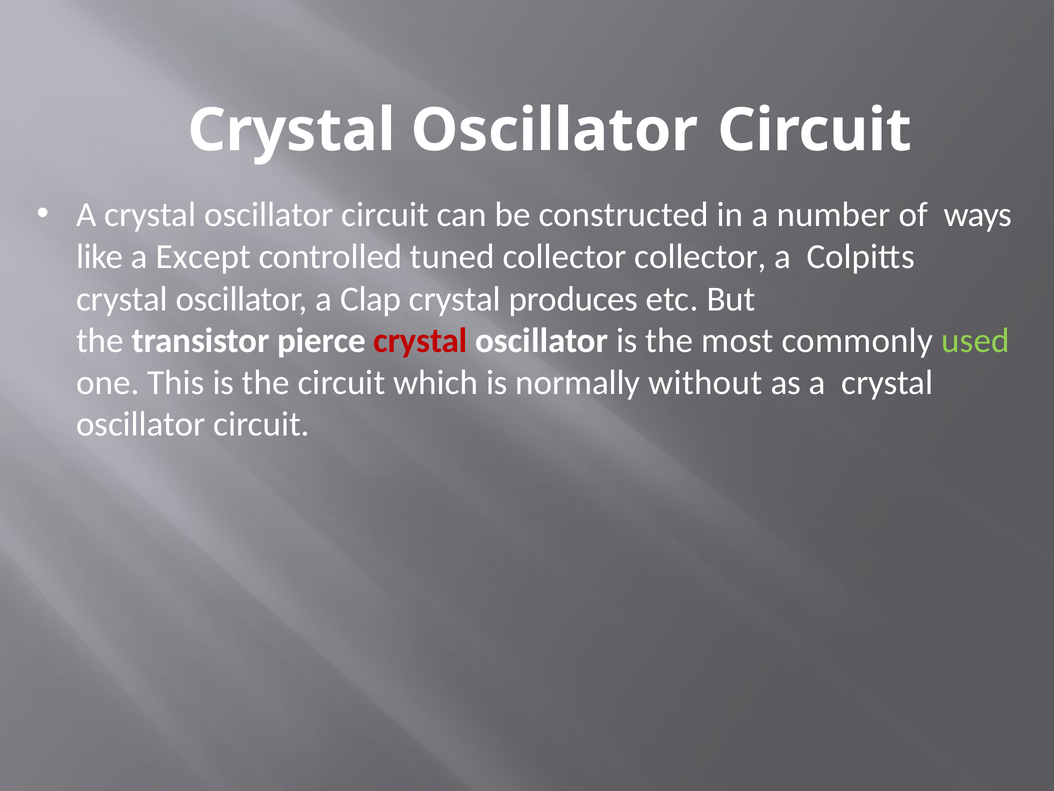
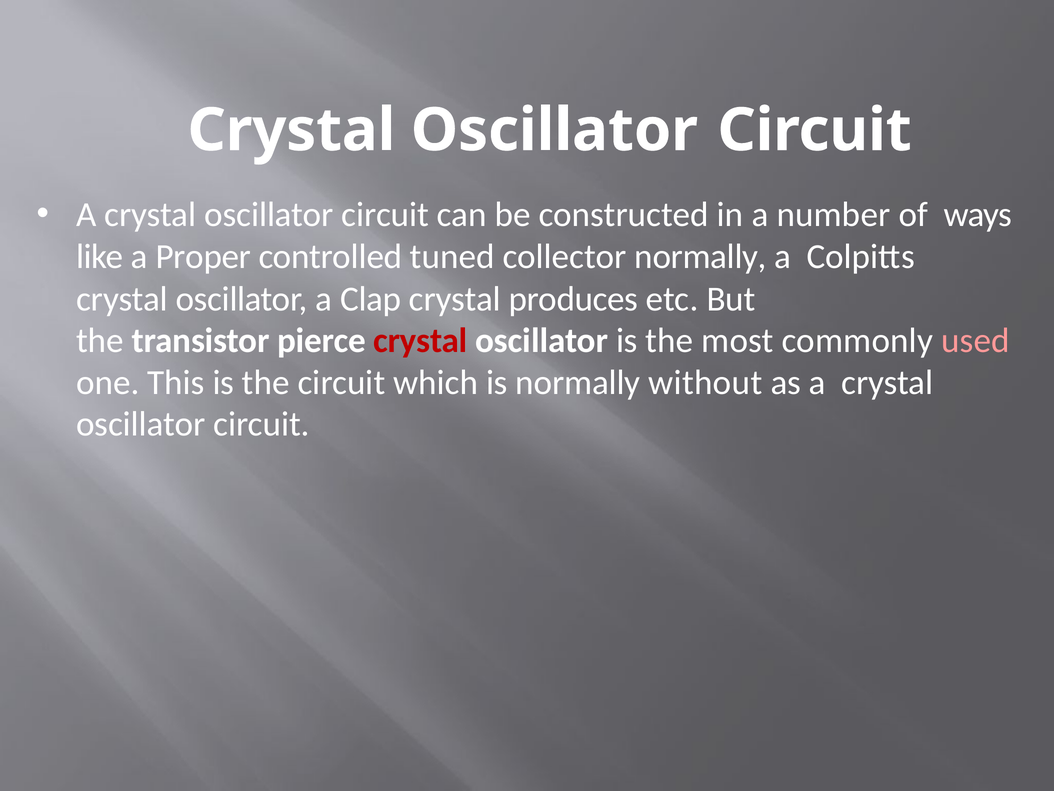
Except: Except -> Proper
collector collector: collector -> normally
used colour: light green -> pink
